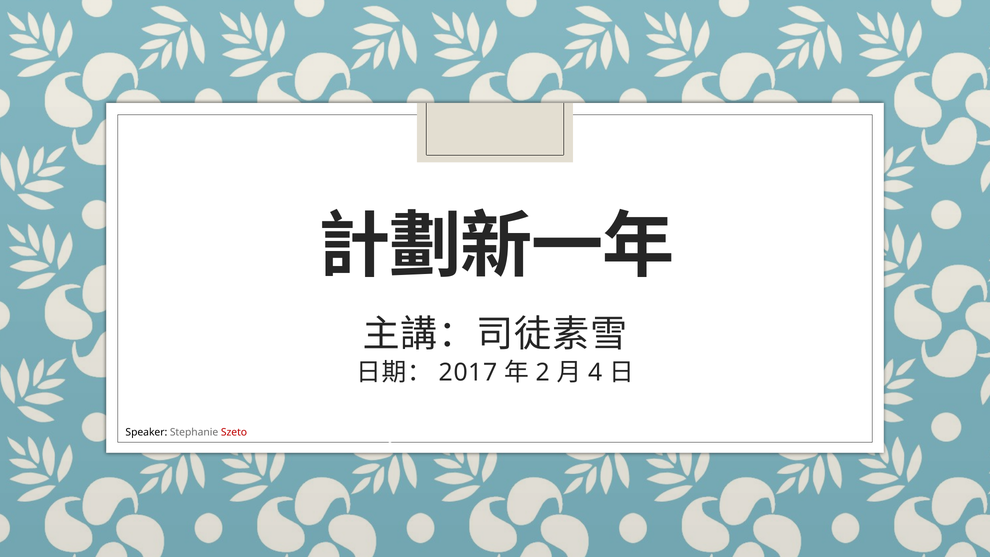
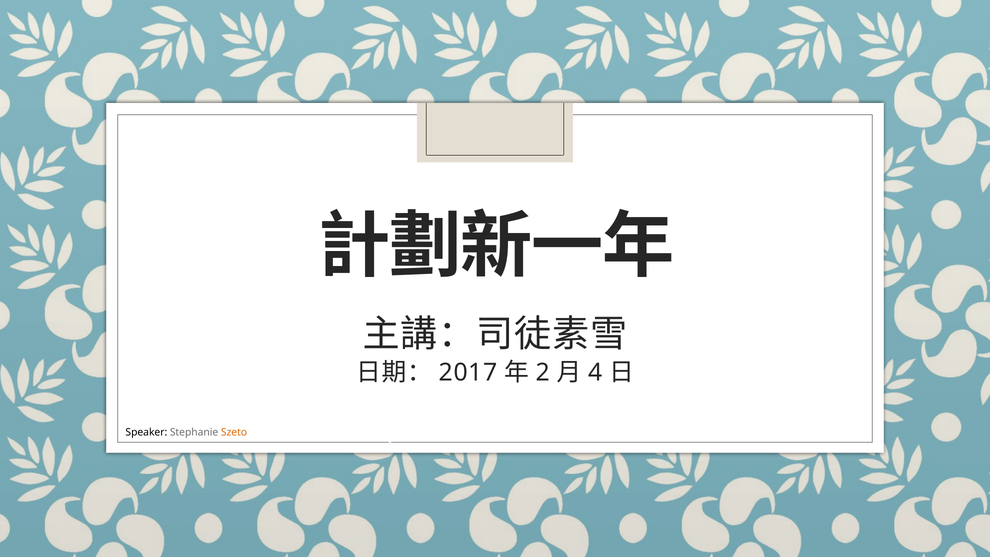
Szeto colour: red -> orange
